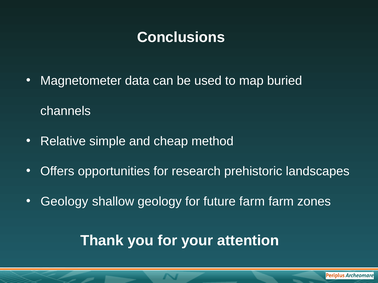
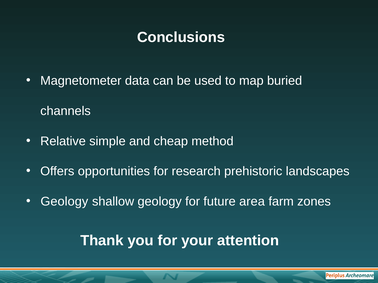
future farm: farm -> area
